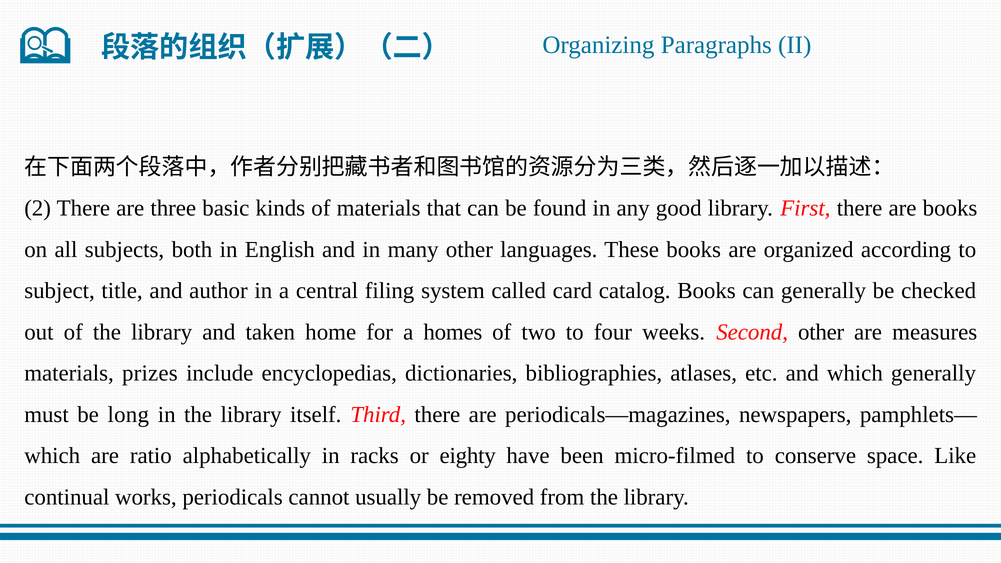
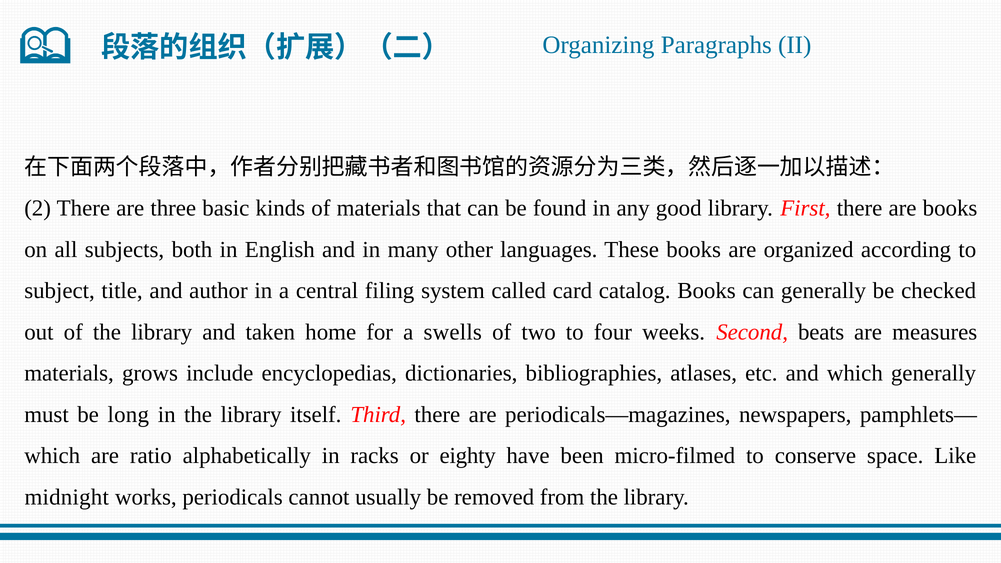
homes: homes -> swells
Second other: other -> beats
prizes: prizes -> grows
continual: continual -> midnight
